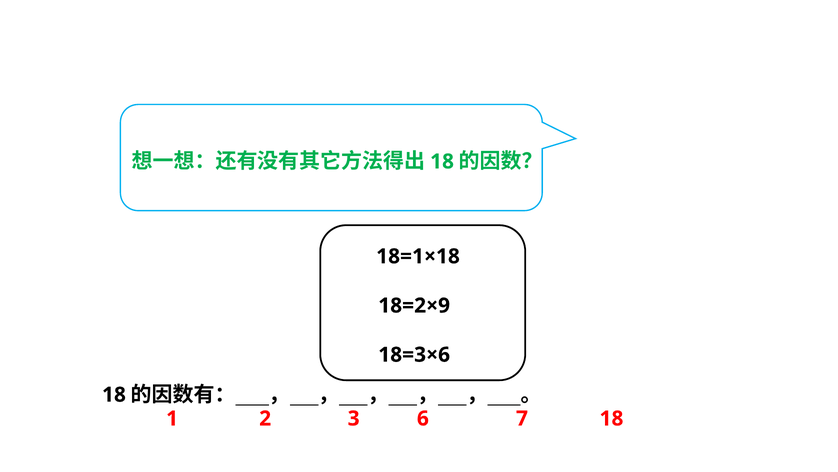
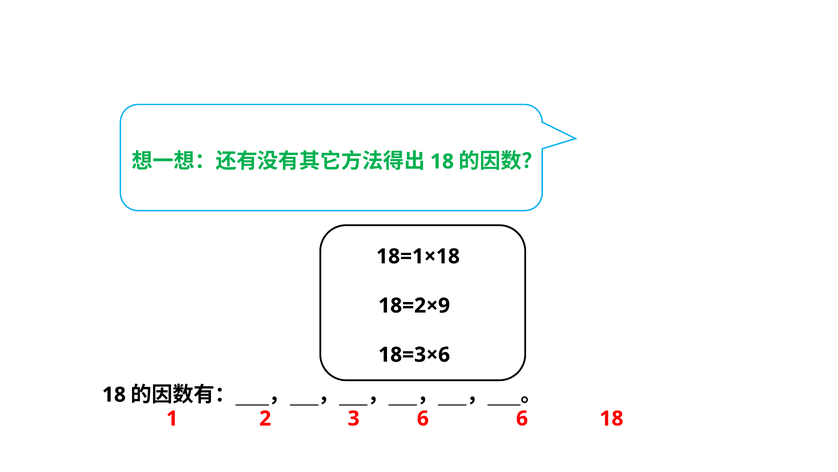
6 7: 7 -> 6
